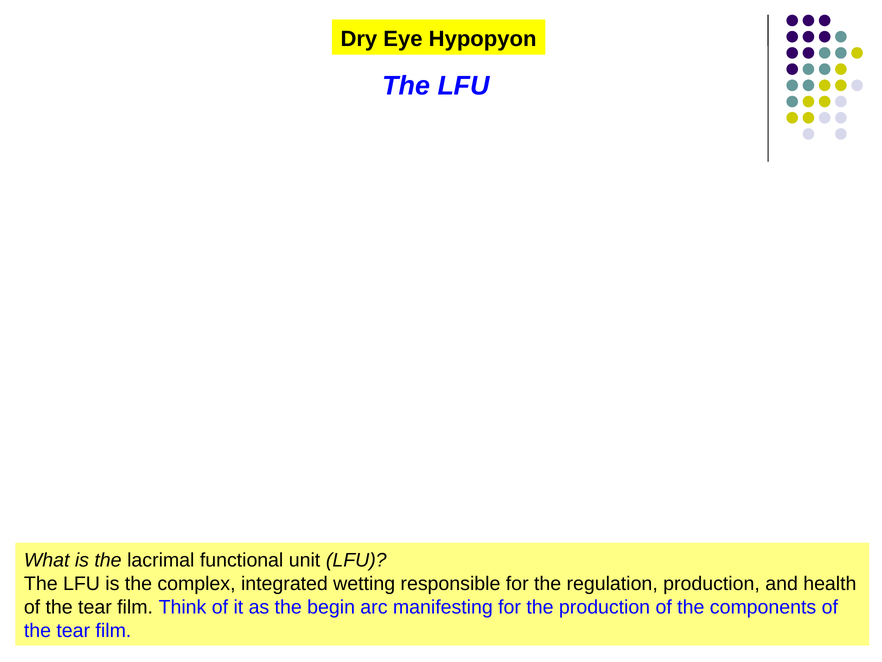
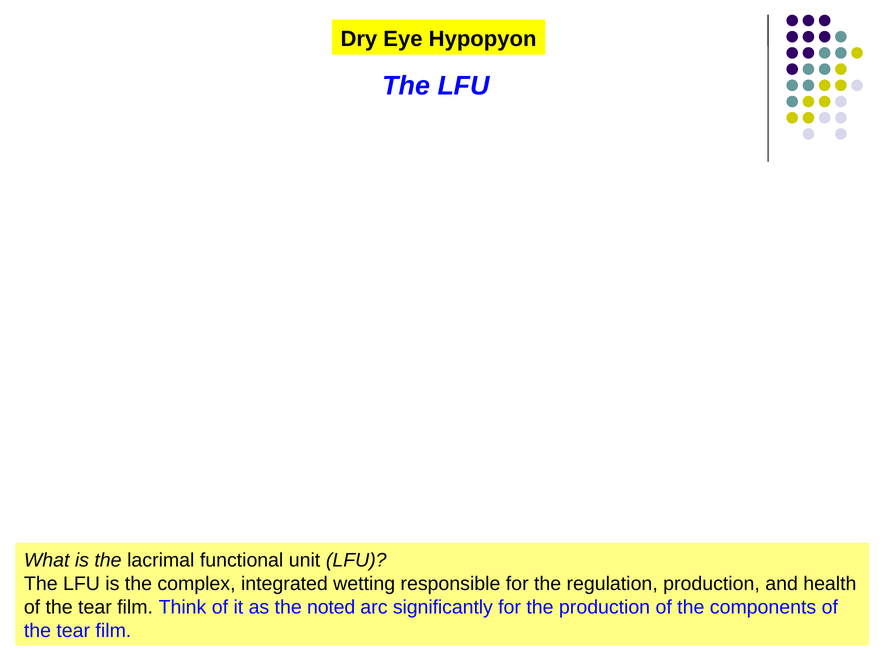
begin: begin -> noted
manifesting: manifesting -> significantly
